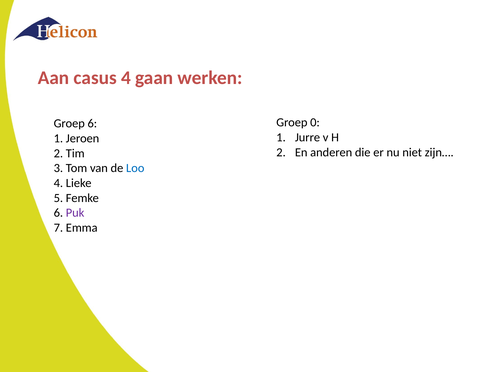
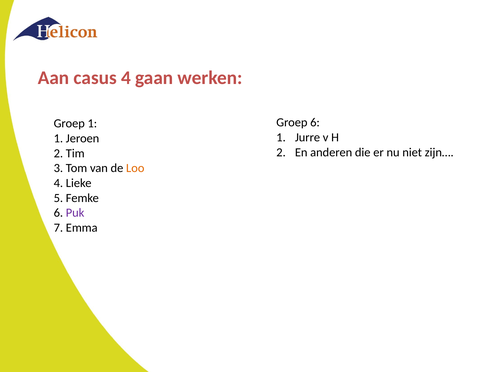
Groep 0: 0 -> 6
Groep 6: 6 -> 1
Loo colour: blue -> orange
